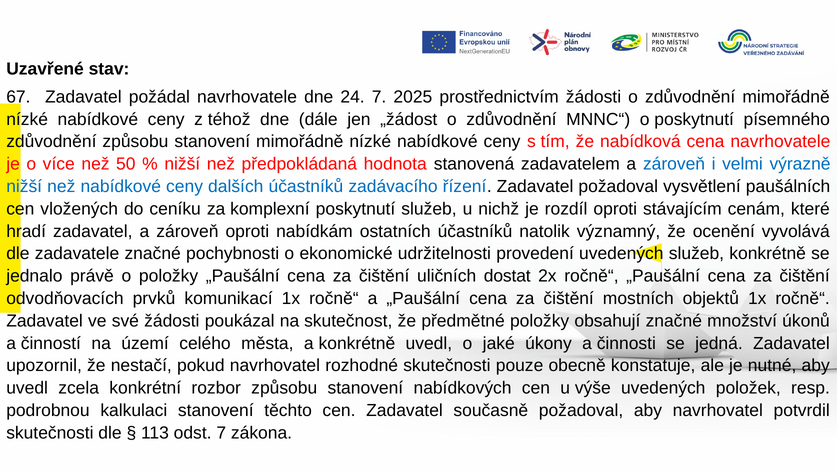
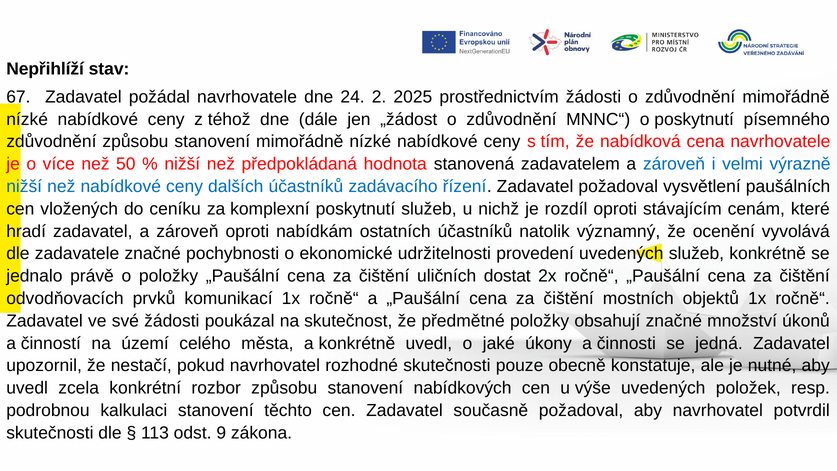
Uzavřené: Uzavřené -> Nepřihlíží
24 7: 7 -> 2
odst 7: 7 -> 9
